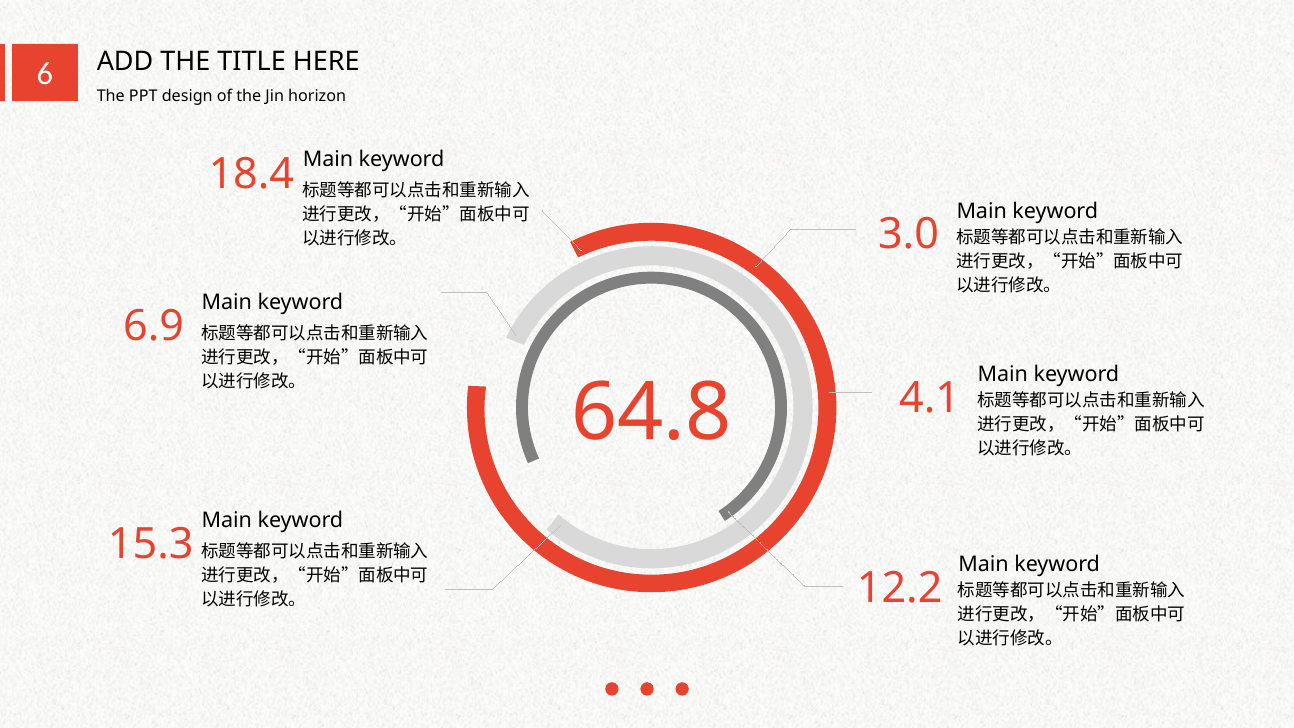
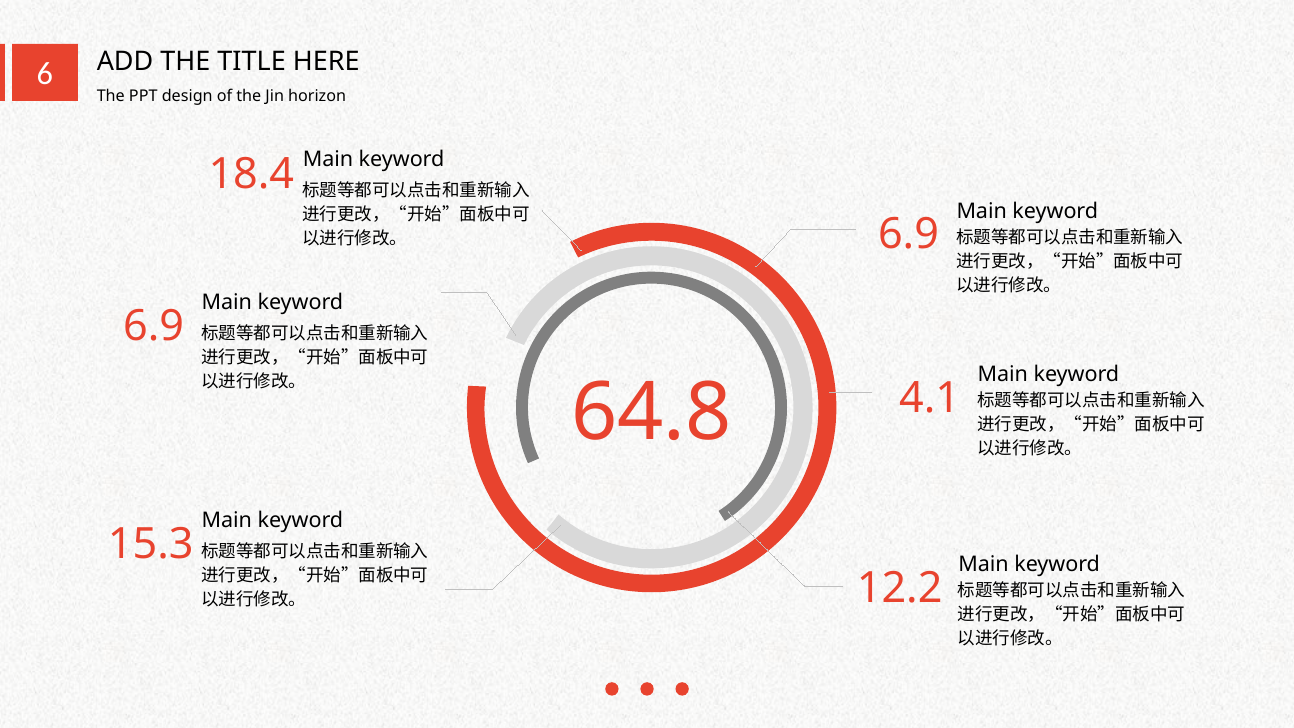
3.0 at (909, 235): 3.0 -> 6.9
